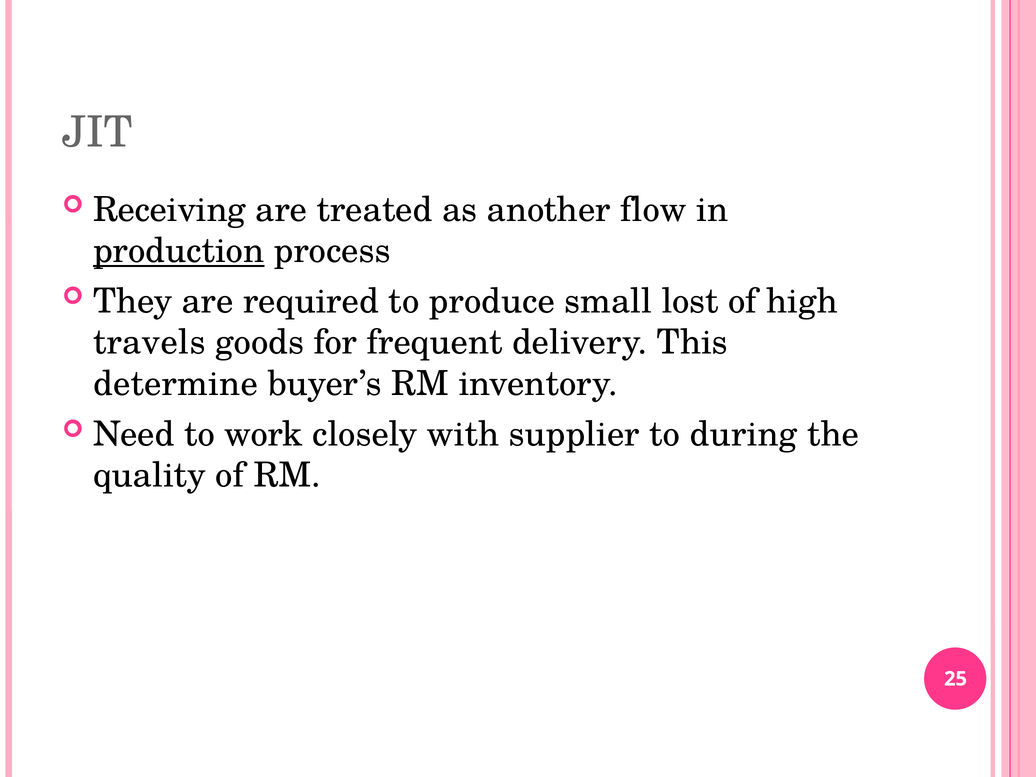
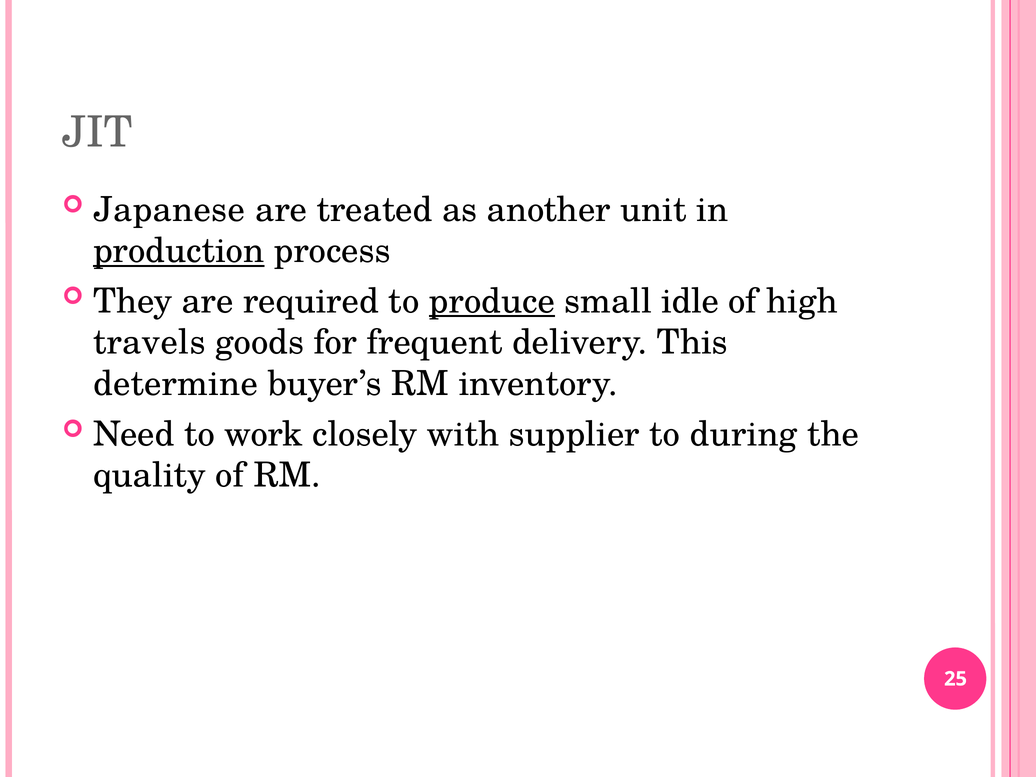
Receiving: Receiving -> Japanese
flow: flow -> unit
produce underline: none -> present
lost: lost -> idle
